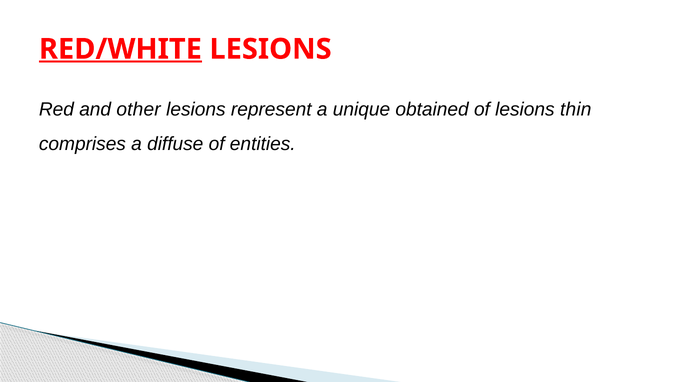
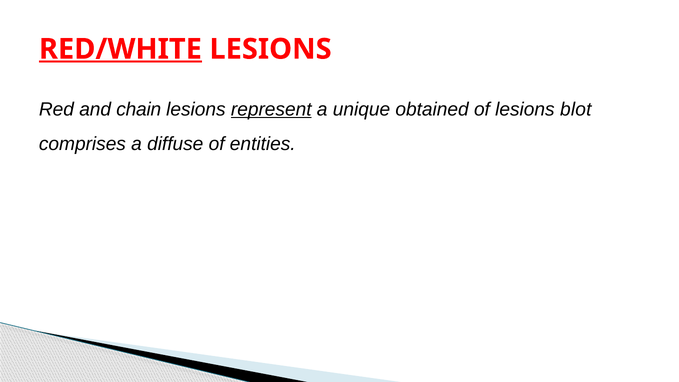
other: other -> chain
represent underline: none -> present
thin: thin -> blot
